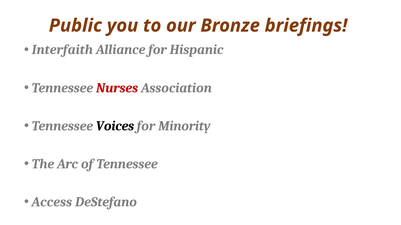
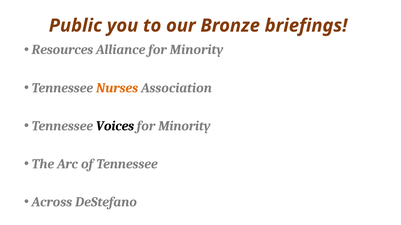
Interfaith: Interfaith -> Resources
Alliance for Hispanic: Hispanic -> Minority
Nurses colour: red -> orange
Access: Access -> Across
